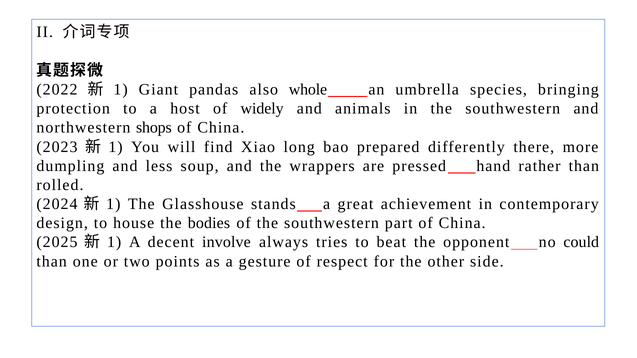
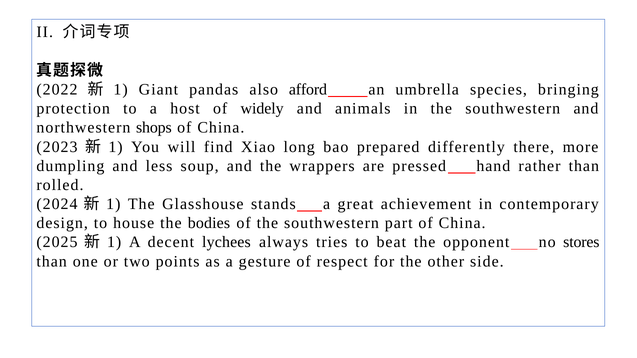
whole: whole -> afford
involve: involve -> lychees
could: could -> stores
